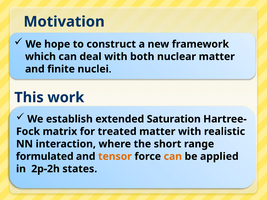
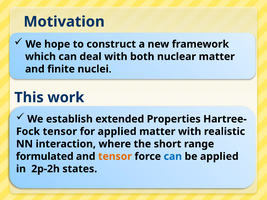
Saturation: Saturation -> Properties
matrix at (60, 132): matrix -> tensor
for treated: treated -> applied
can at (173, 157) colour: orange -> blue
